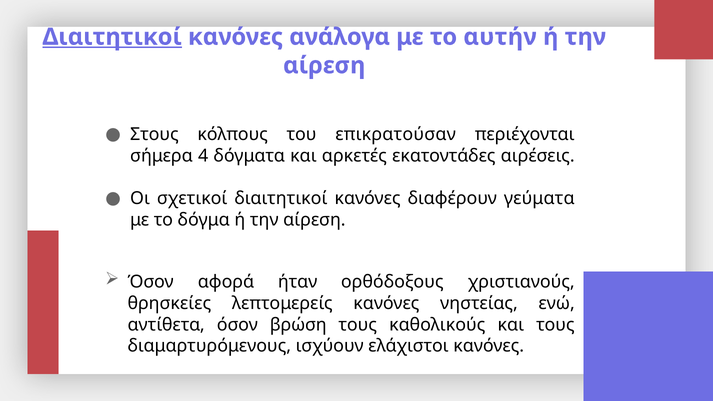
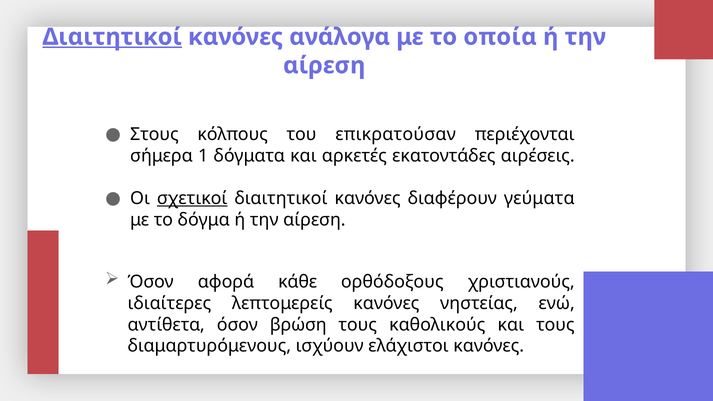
αυτήν: αυτήν -> οποία
4: 4 -> 1
σχετικοί underline: none -> present
ήταν: ήταν -> κάθε
θρησκείες: θρησκείες -> ιδιαίτερες
